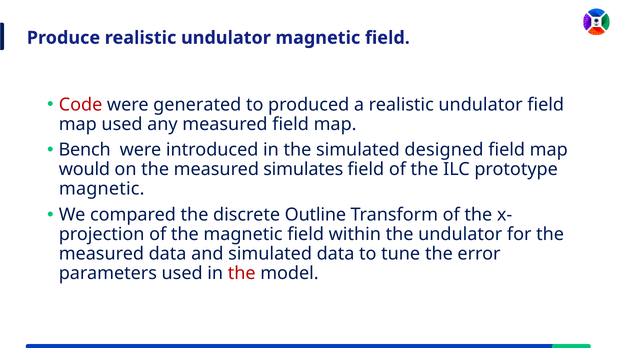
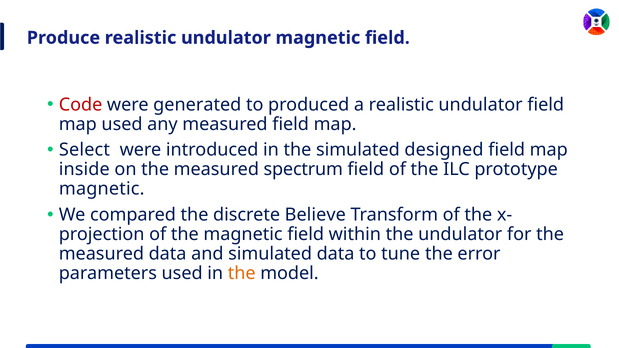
Bench: Bench -> Select
would: would -> inside
simulates: simulates -> spectrum
Outline: Outline -> Believe
the at (242, 274) colour: red -> orange
